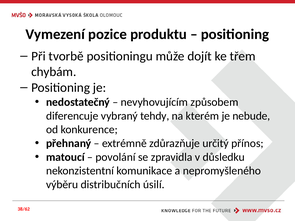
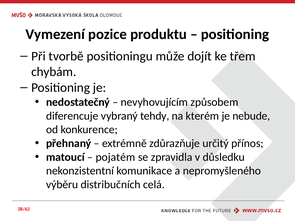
povolání: povolání -> pojatém
úsilí: úsilí -> celá
